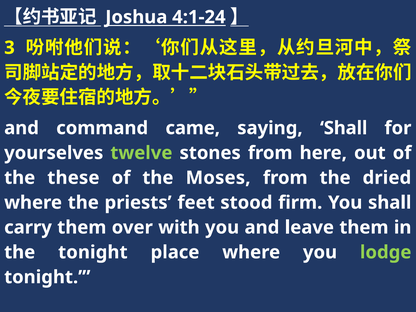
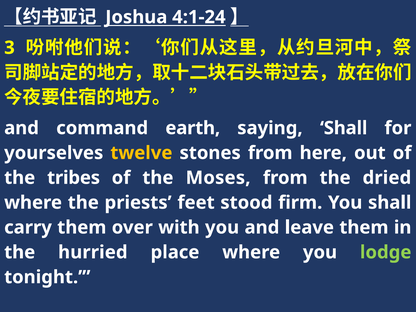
came: came -> earth
twelve colour: light green -> yellow
these: these -> tribes
the tonight: tonight -> hurried
